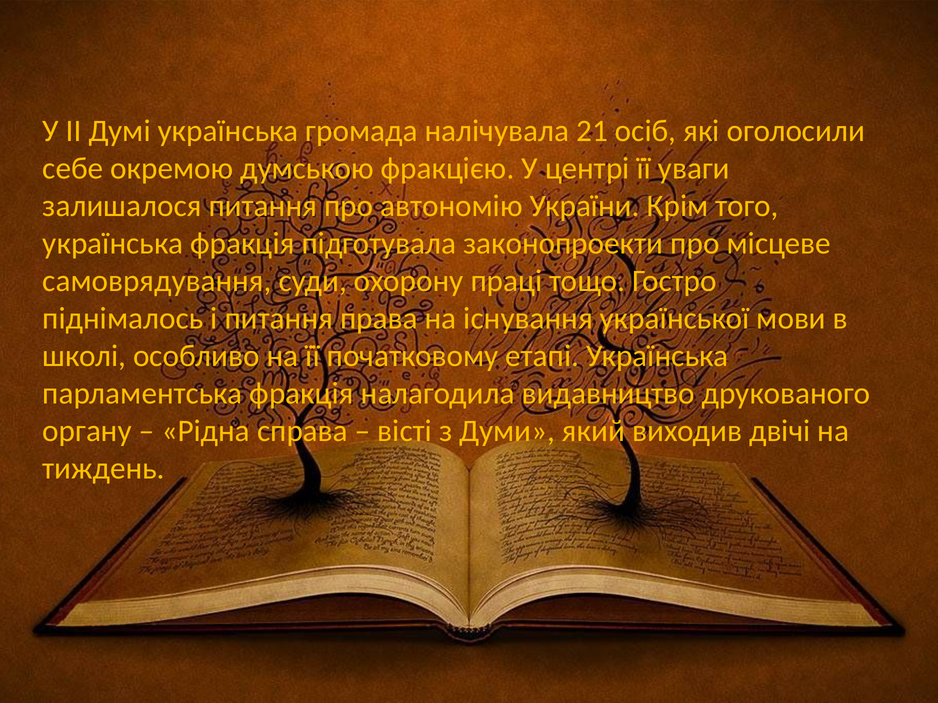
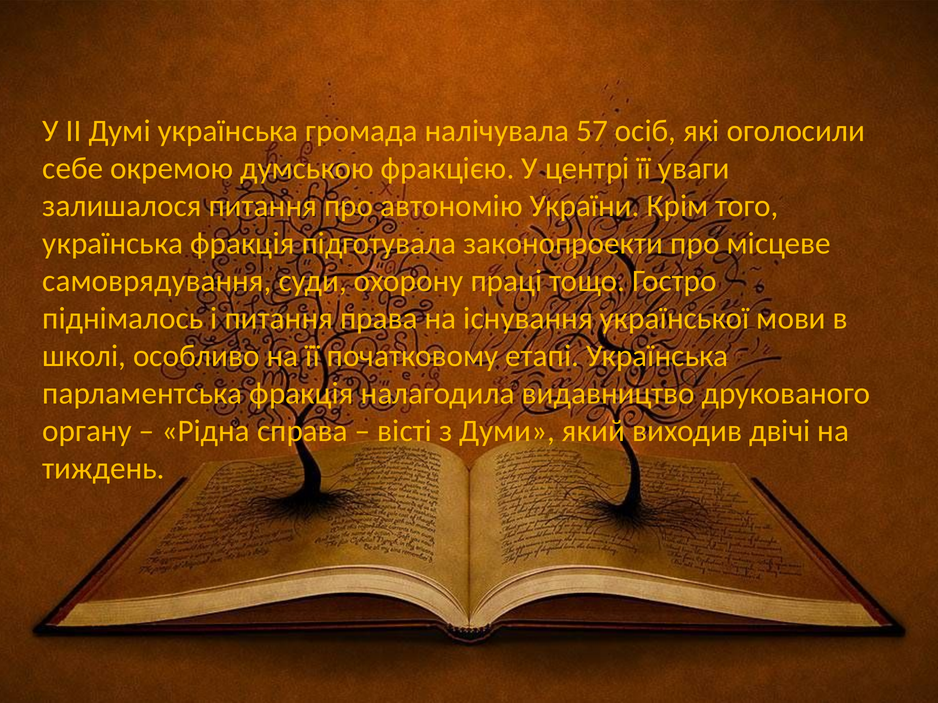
21: 21 -> 57
